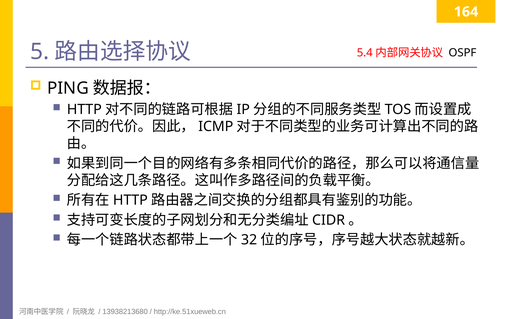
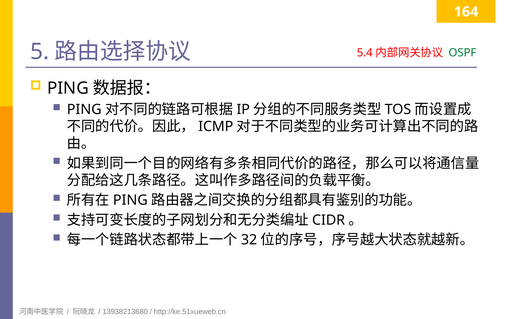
OSPF colour: black -> green
HTTP at (84, 110): HTTP -> PING
HTTP at (130, 200): HTTP -> PING
